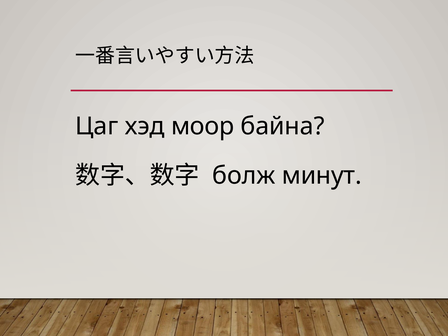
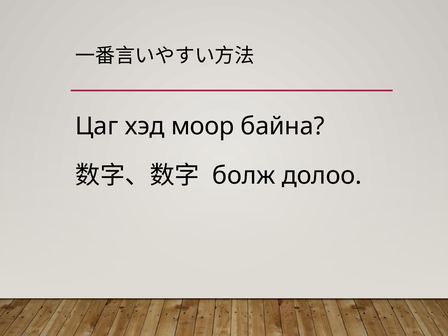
минут: минут -> долоо
